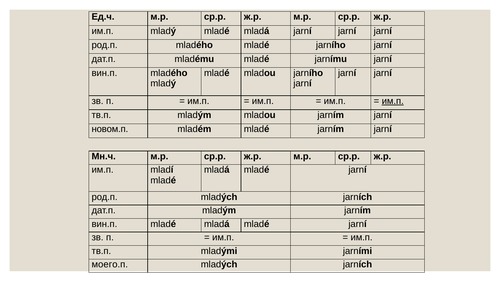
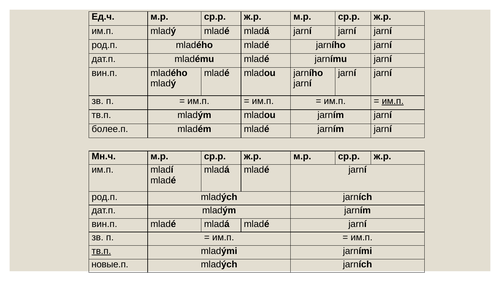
новом.п: новом.п -> более.п
тв.п at (101, 251) underline: none -> present
моего.п: моего.п -> новые.п
